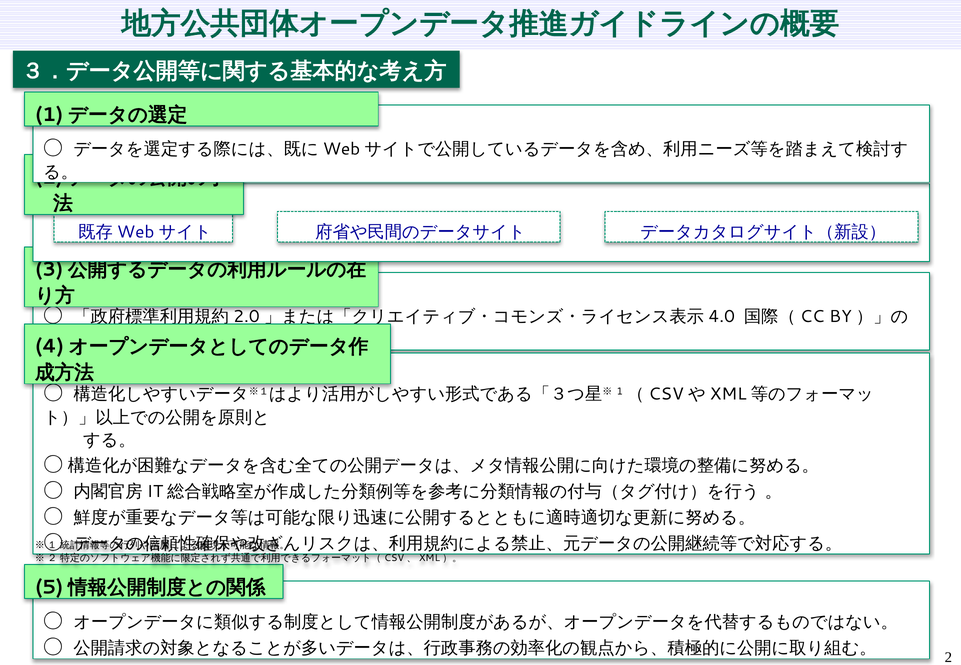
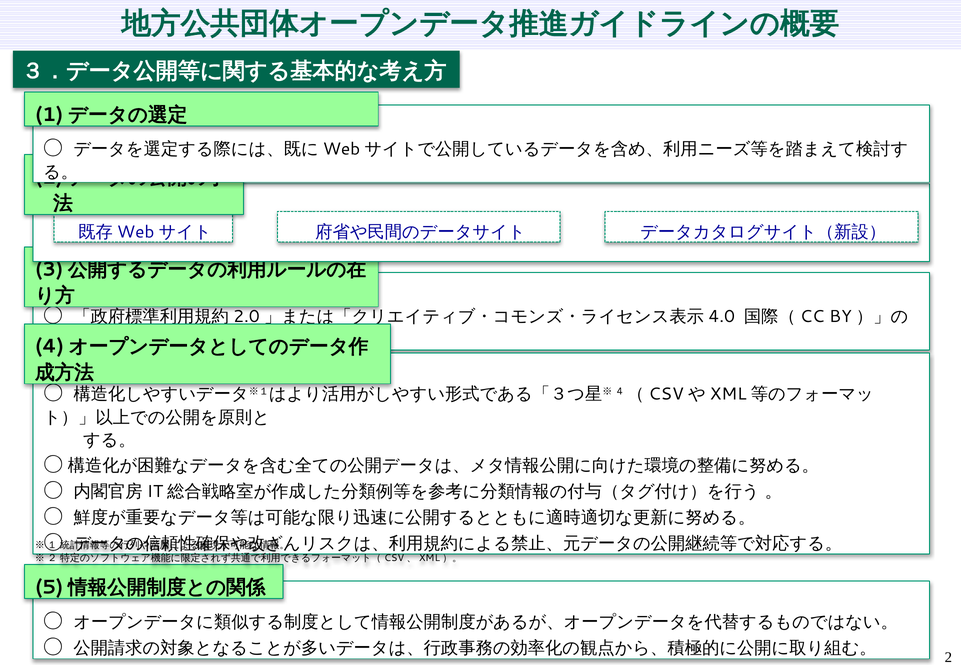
1: 1 -> 4
